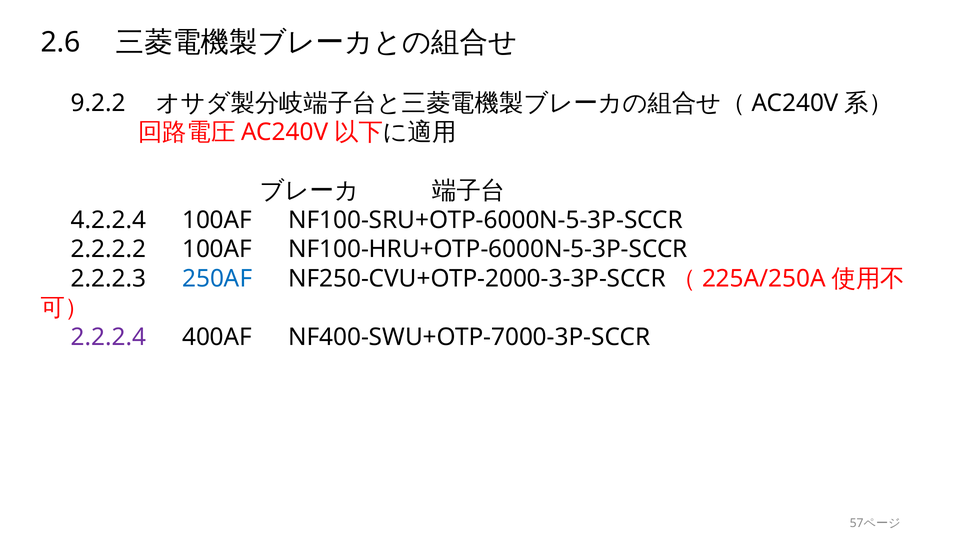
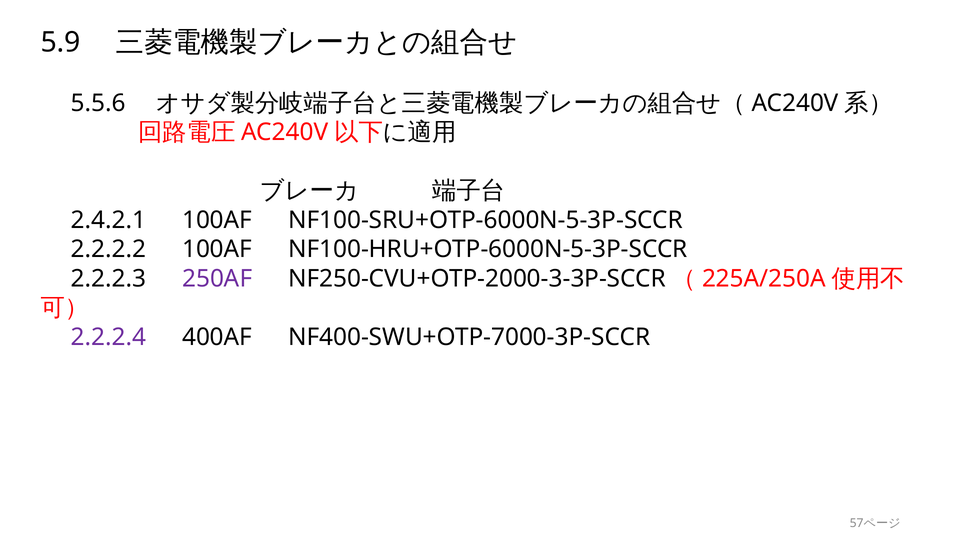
2.6: 2.6 -> 5.9
9.2.2: 9.2.2 -> 5.5.6
4.2.2.4: 4.2.2.4 -> 2.4.2.1
250AF colour: blue -> purple
